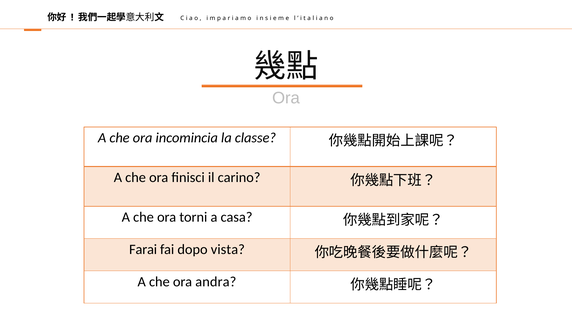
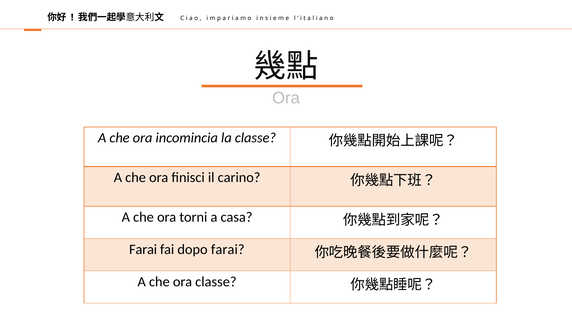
dopo vista: vista -> farai
ora andra: andra -> classe
